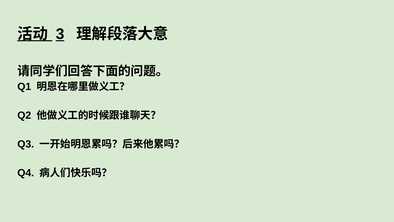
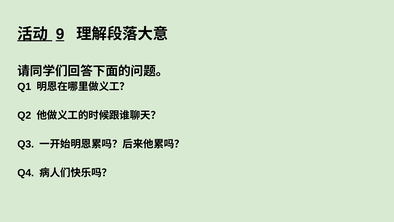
3: 3 -> 9
